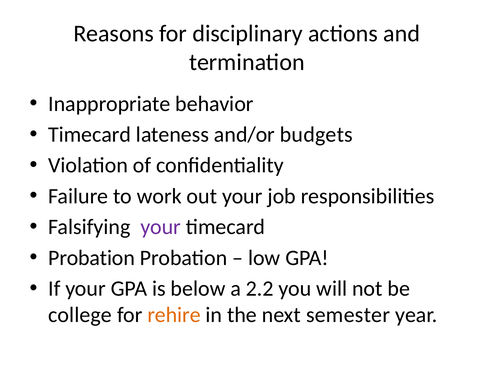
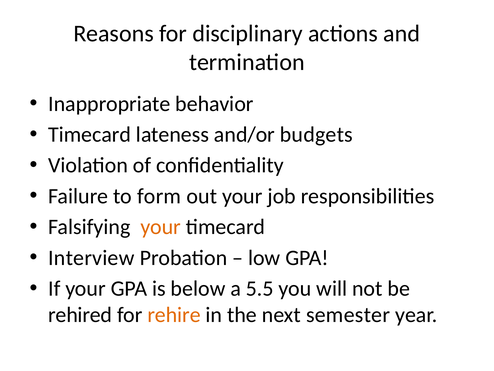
work: work -> form
your at (161, 227) colour: purple -> orange
Probation at (92, 257): Probation -> Interview
2.2: 2.2 -> 5.5
college: college -> rehired
